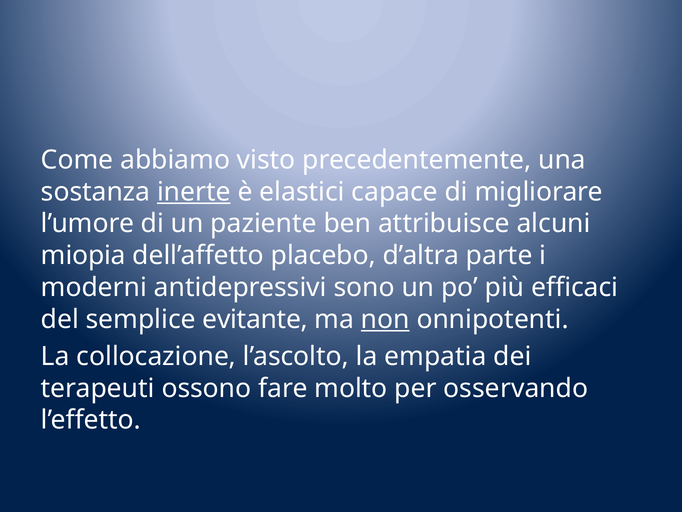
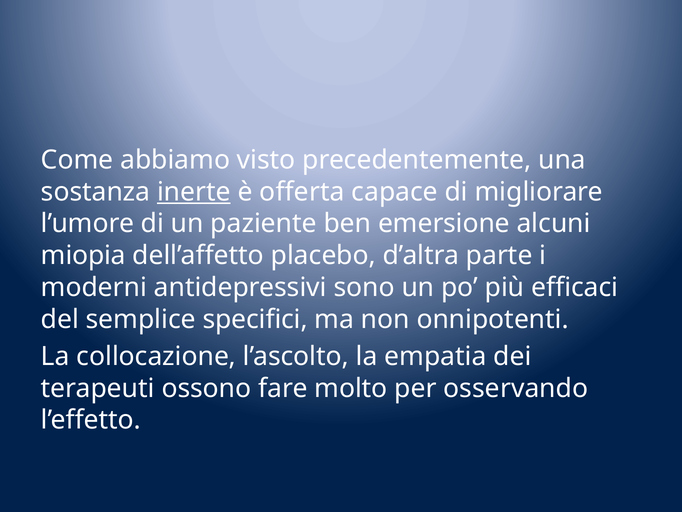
elastici: elastici -> offerta
attribuisce: attribuisce -> emersione
evitante: evitante -> specifici
non underline: present -> none
